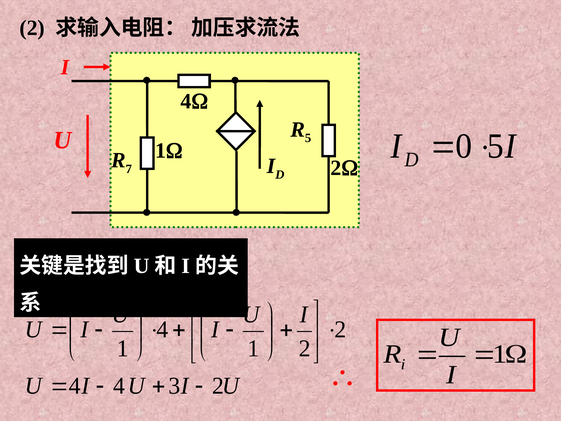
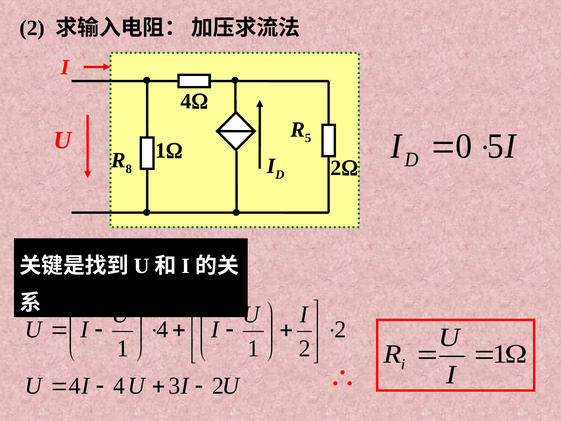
7: 7 -> 8
